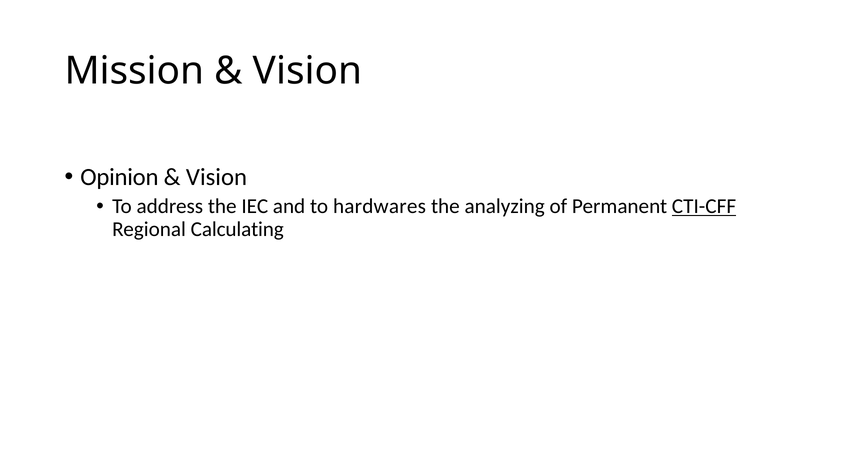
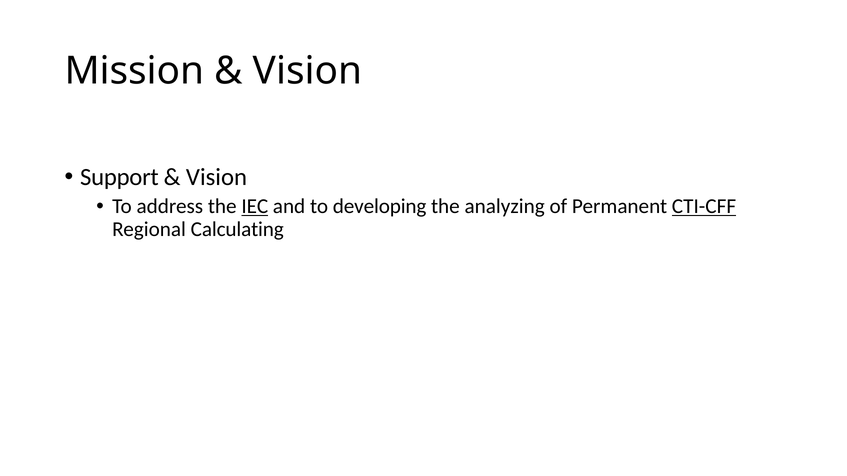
Opinion: Opinion -> Support
IEC underline: none -> present
hardwares: hardwares -> developing
